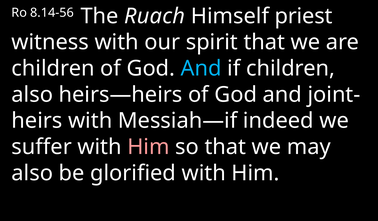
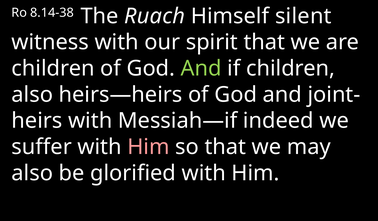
8.14-56: 8.14-56 -> 8.14-38
priest: priest -> silent
And at (201, 69) colour: light blue -> light green
